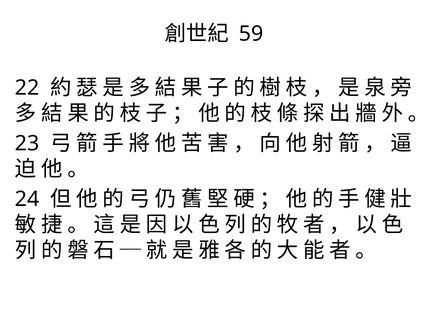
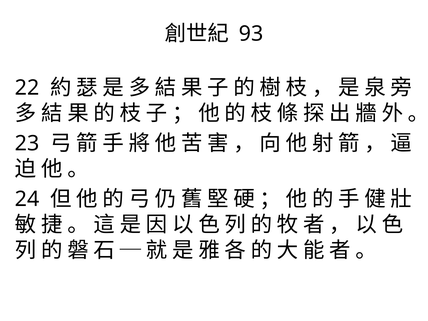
59: 59 -> 93
